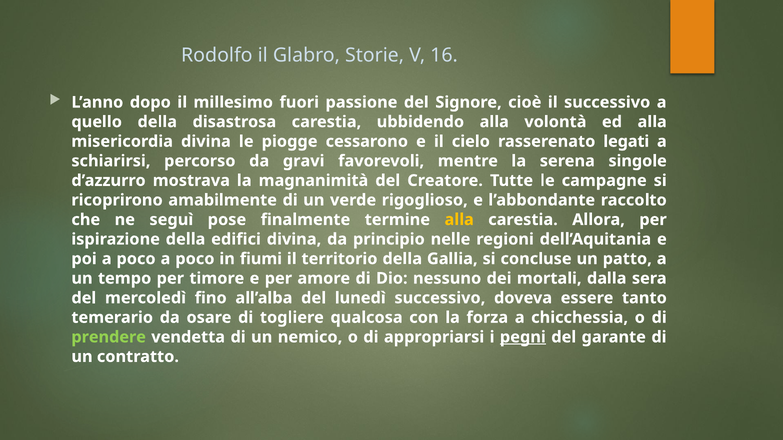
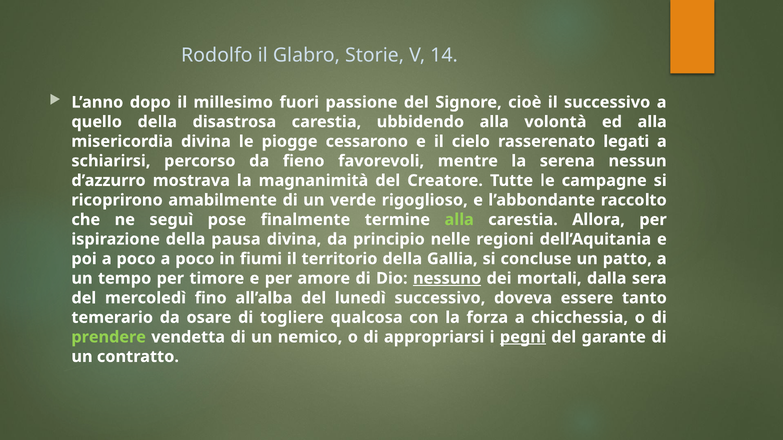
16: 16 -> 14
gravi: gravi -> fieno
singole: singole -> nessun
alla at (459, 220) colour: yellow -> light green
edifici: edifici -> pausa
nessuno underline: none -> present
